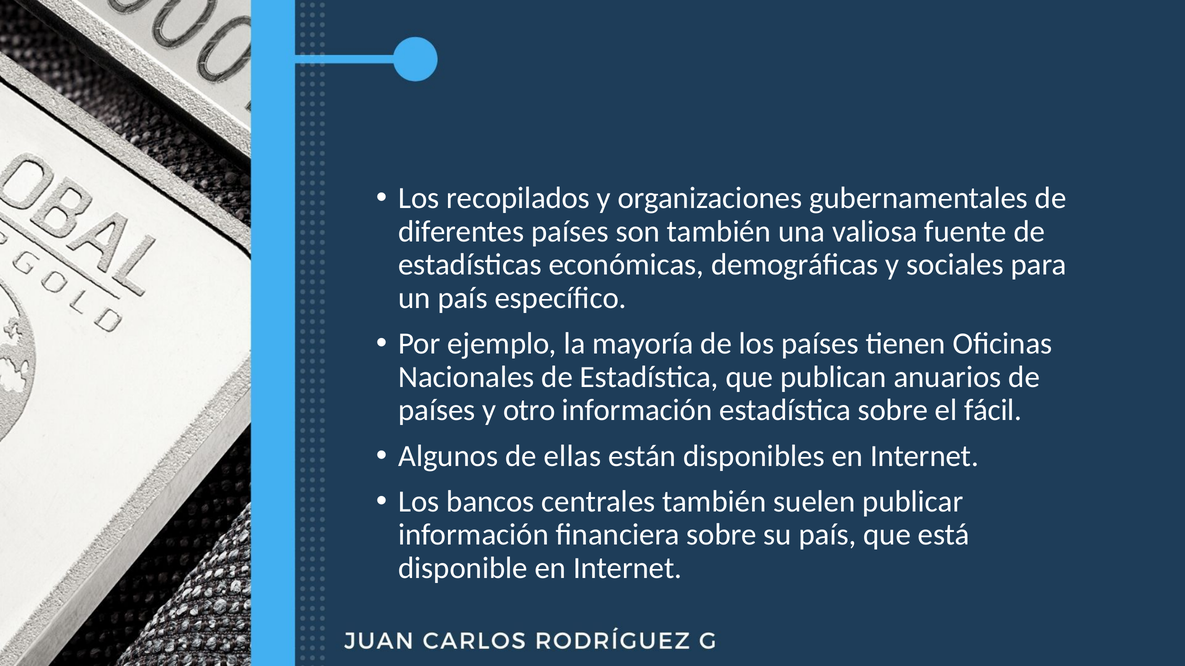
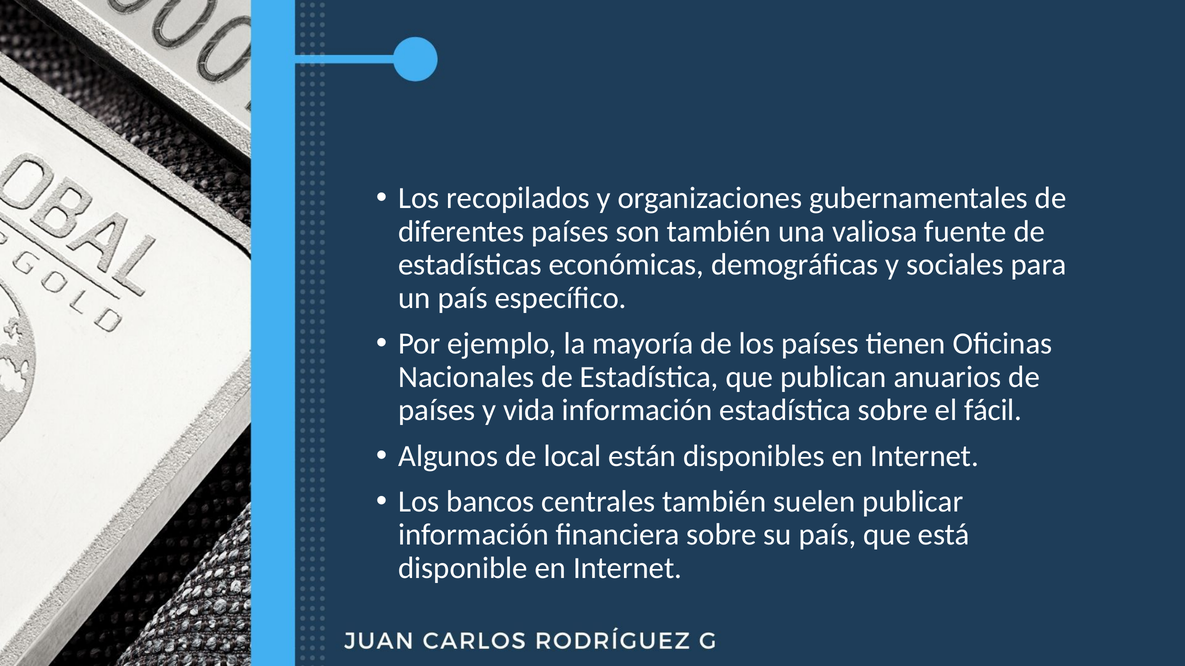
otro: otro -> vida
ellas: ellas -> local
